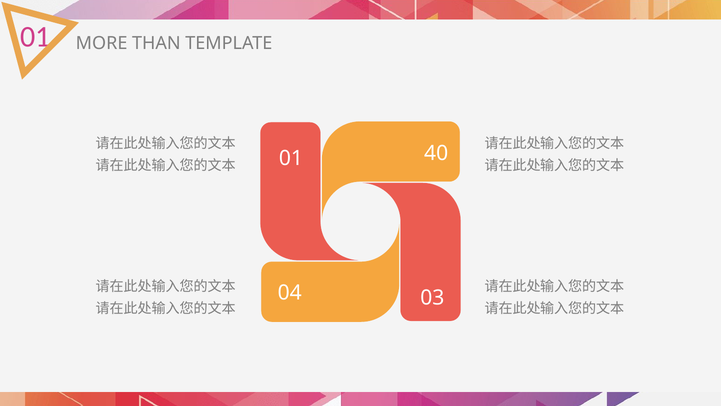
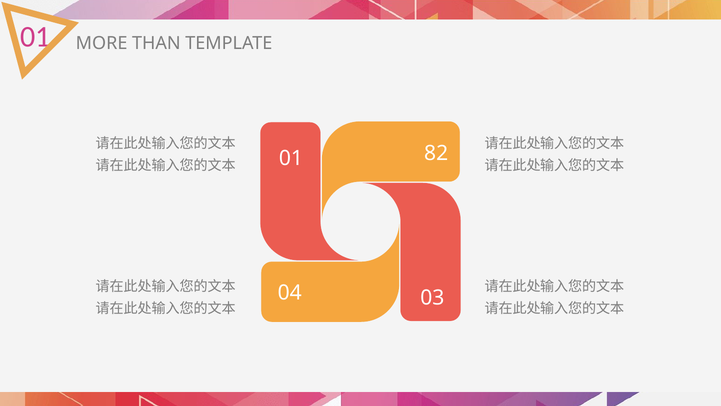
40: 40 -> 82
